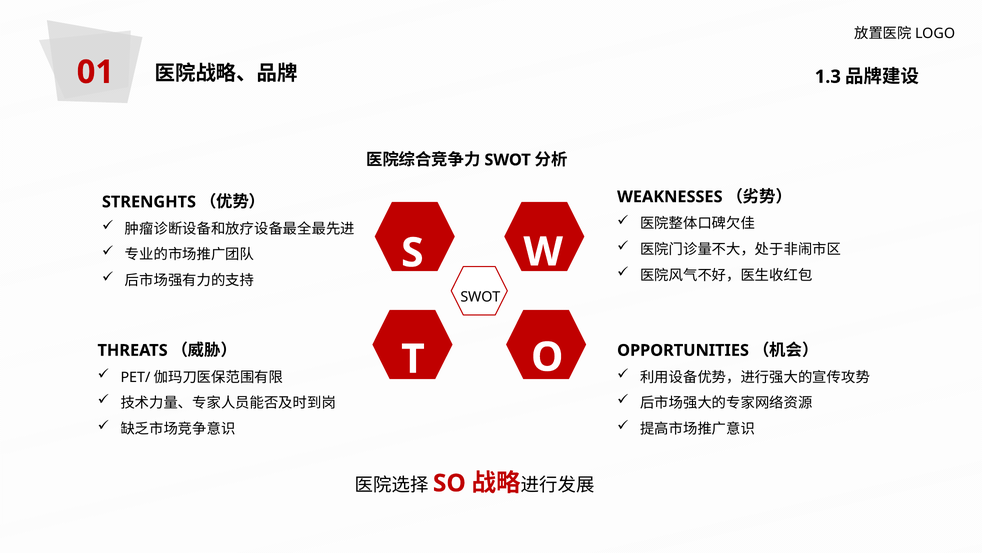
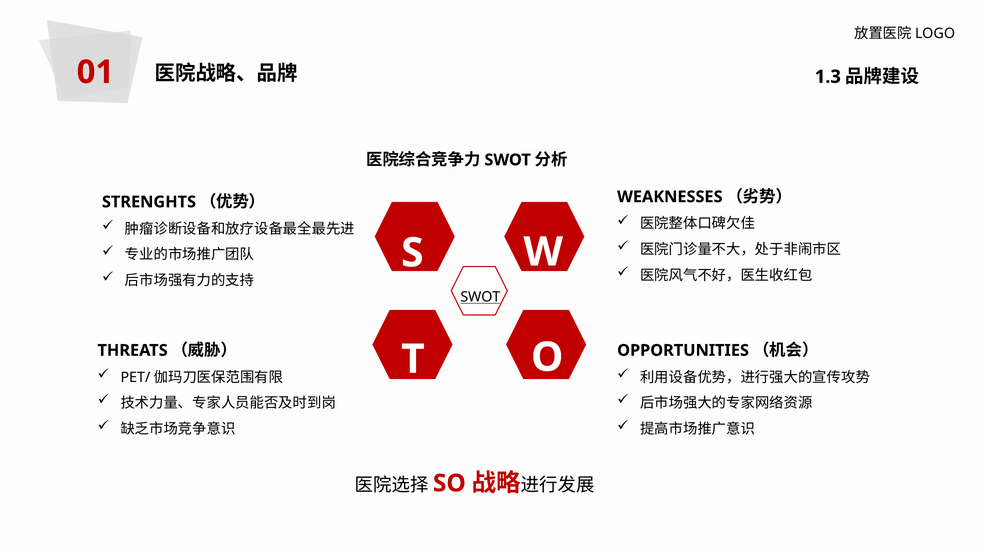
SWOT at (480, 297) underline: none -> present
